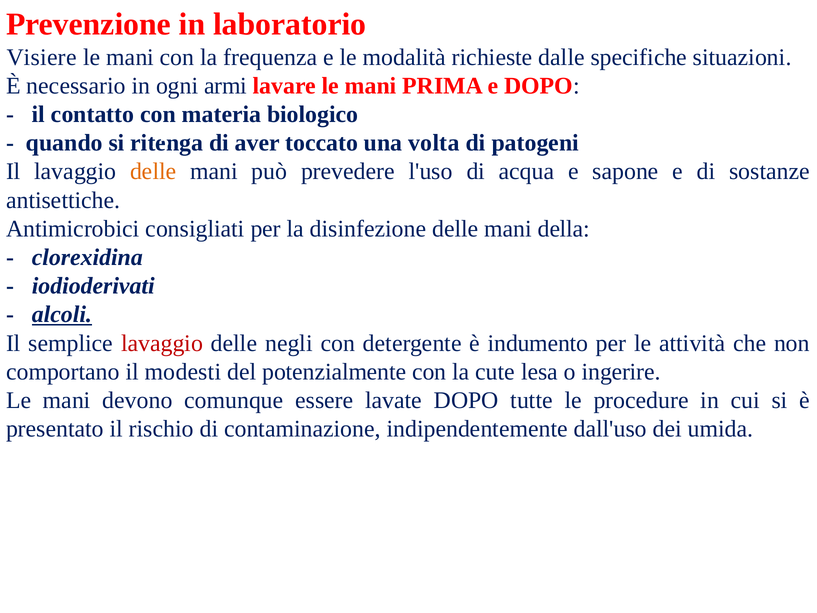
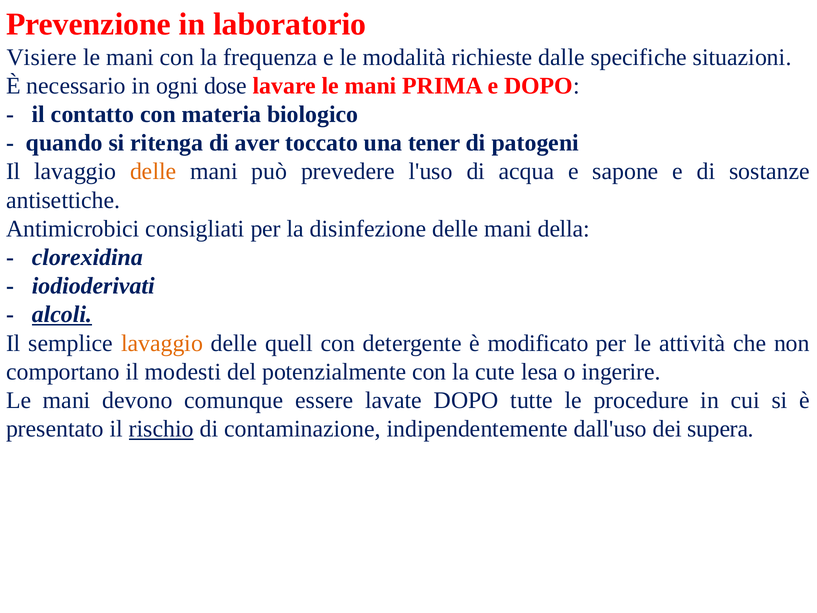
armi: armi -> dose
volta: volta -> tener
lavaggio at (162, 343) colour: red -> orange
negli: negli -> quell
indumento: indumento -> modificato
rischio underline: none -> present
umida: umida -> supera
